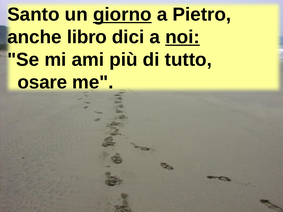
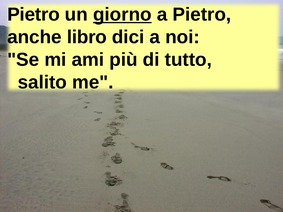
Santo at (33, 14): Santo -> Pietro
noi underline: present -> none
osare: osare -> salito
